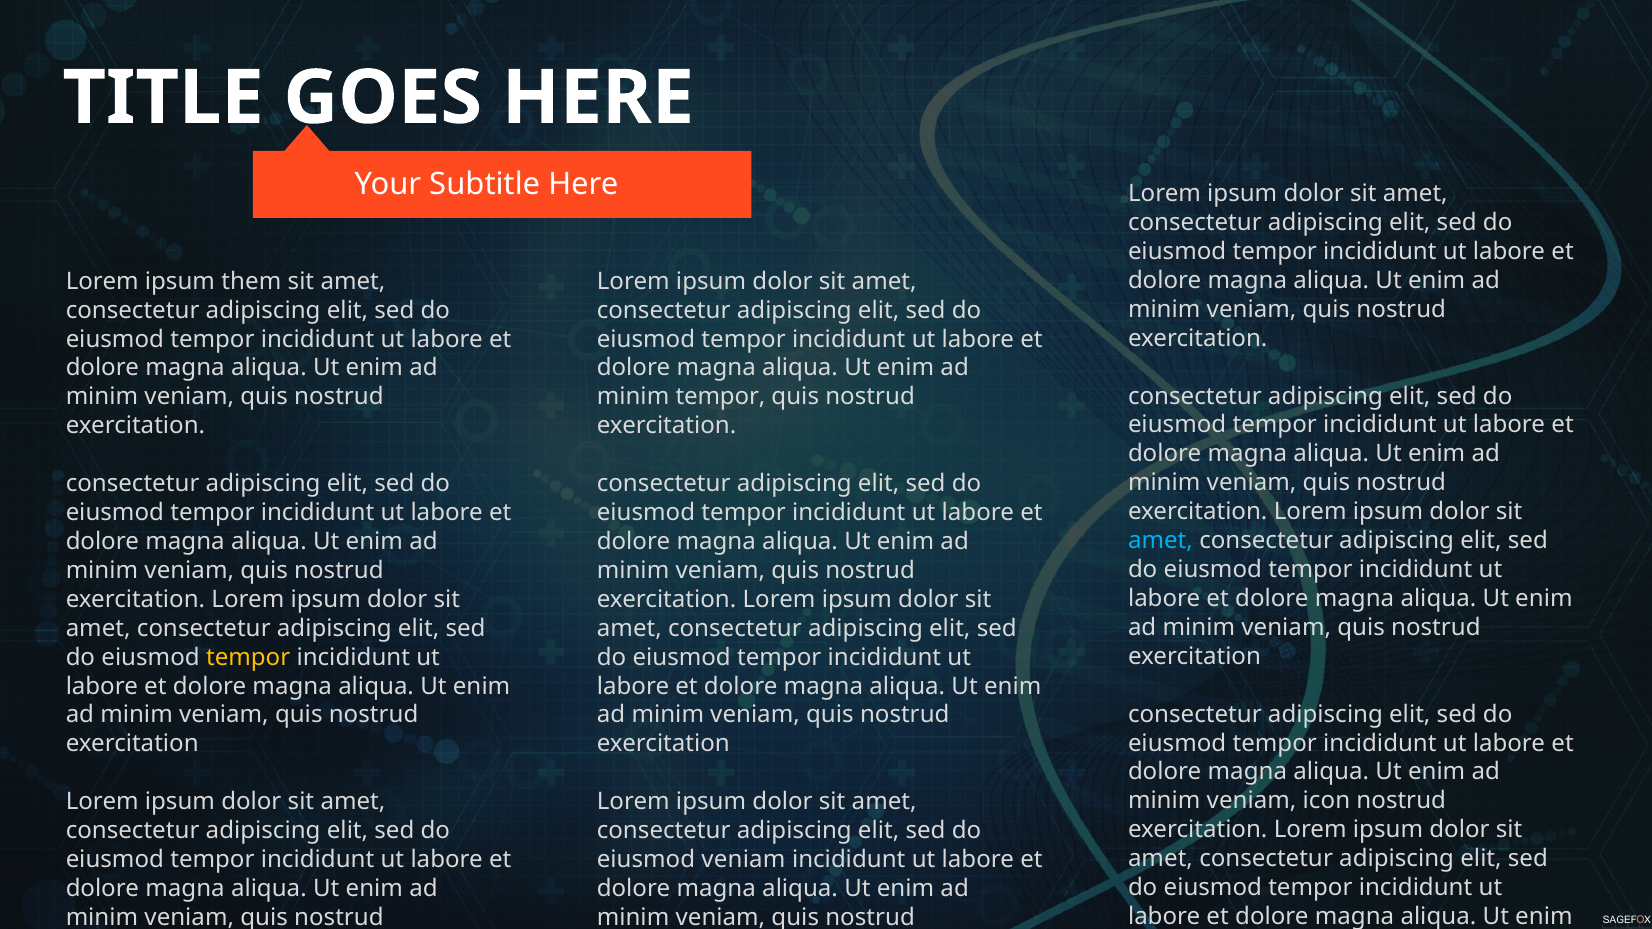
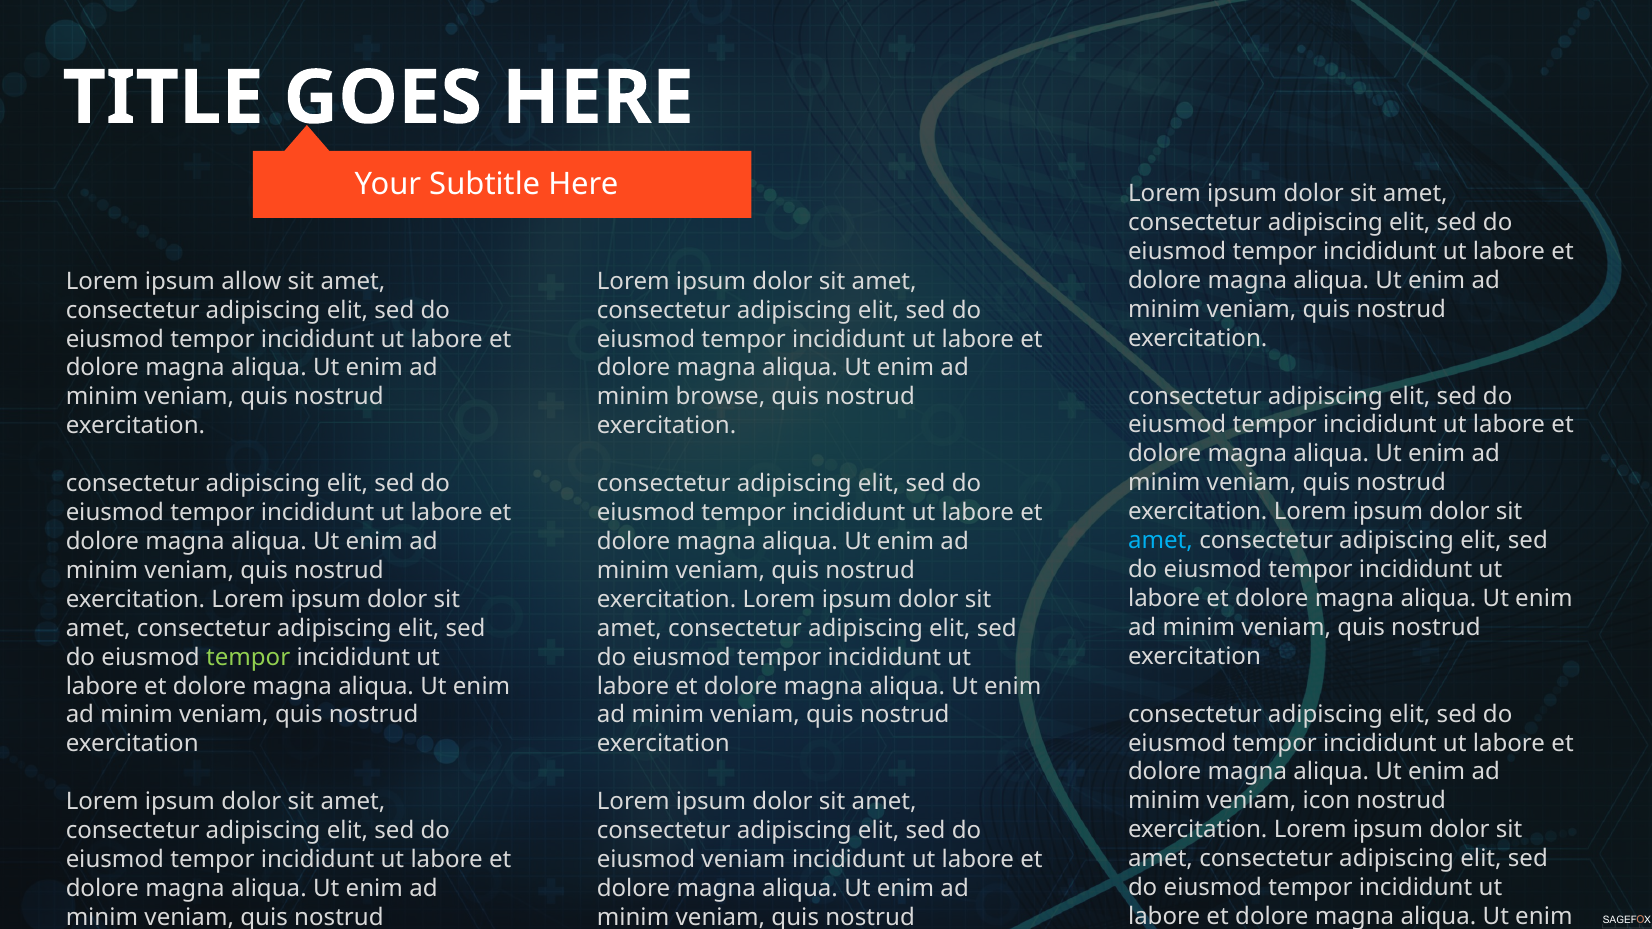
them: them -> allow
minim tempor: tempor -> browse
tempor at (248, 657) colour: yellow -> light green
